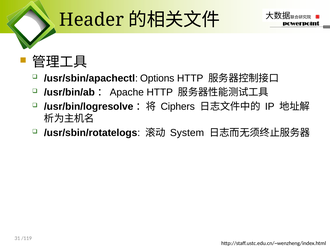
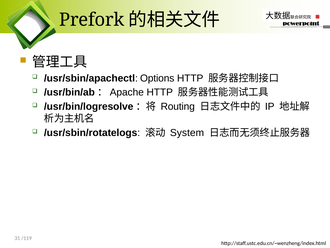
Header: Header -> Prefork
Ciphers: Ciphers -> Routing
